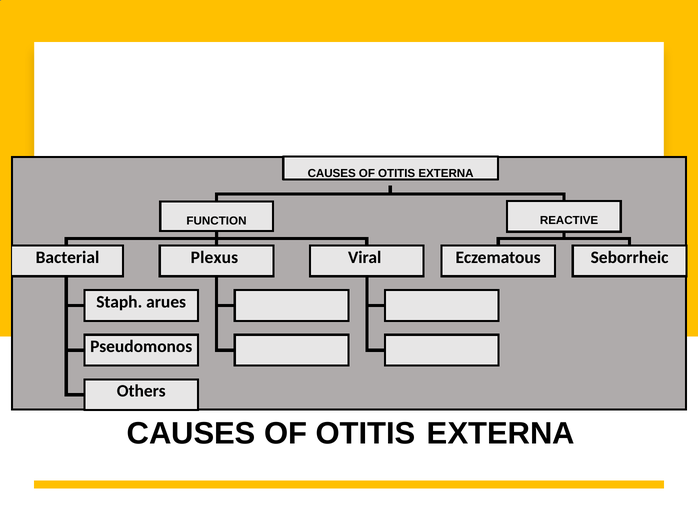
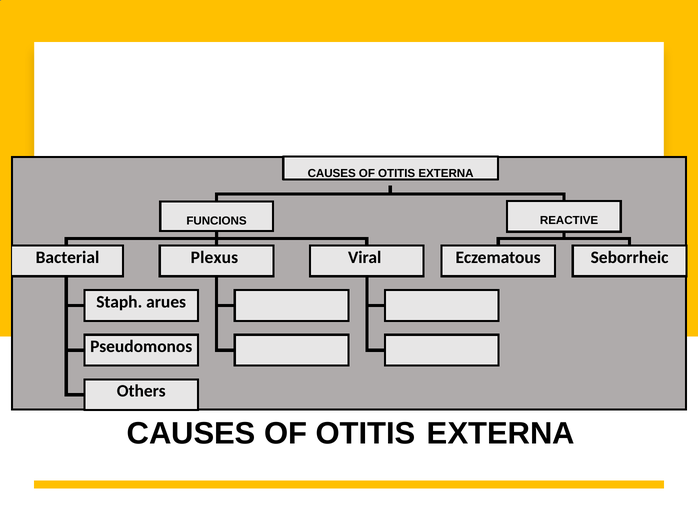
FUNCTION: FUNCTION -> FUNCIONS
